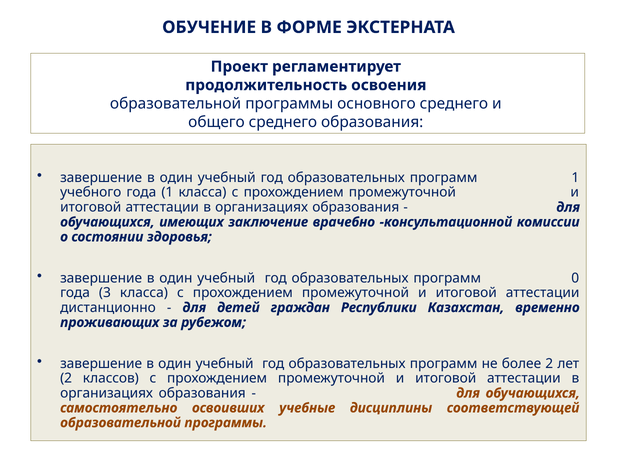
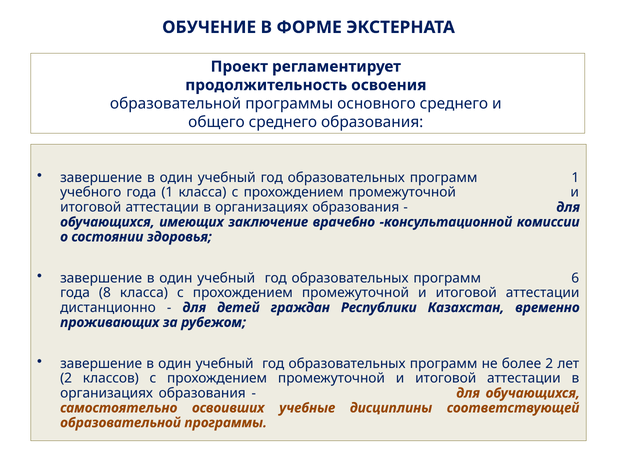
0: 0 -> 6
3: 3 -> 8
